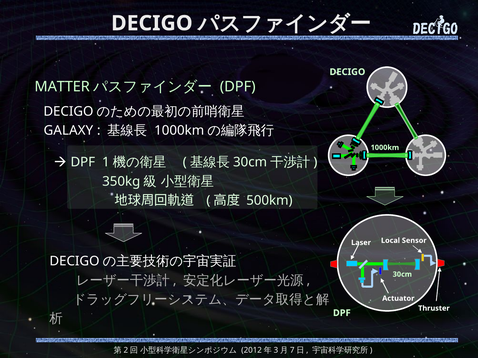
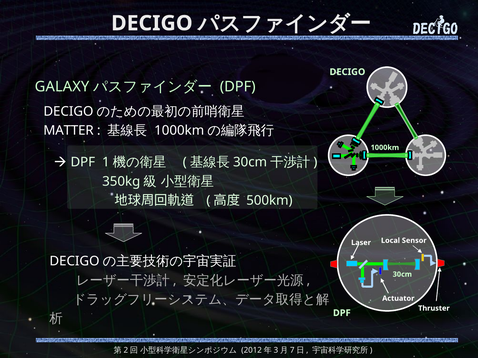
MATTER: MATTER -> GALAXY
GALAXY: GALAXY -> MATTER
